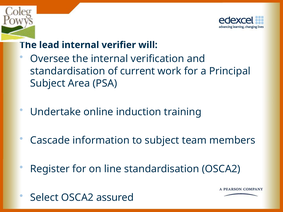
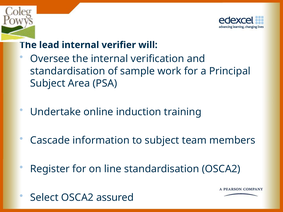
current: current -> sample
